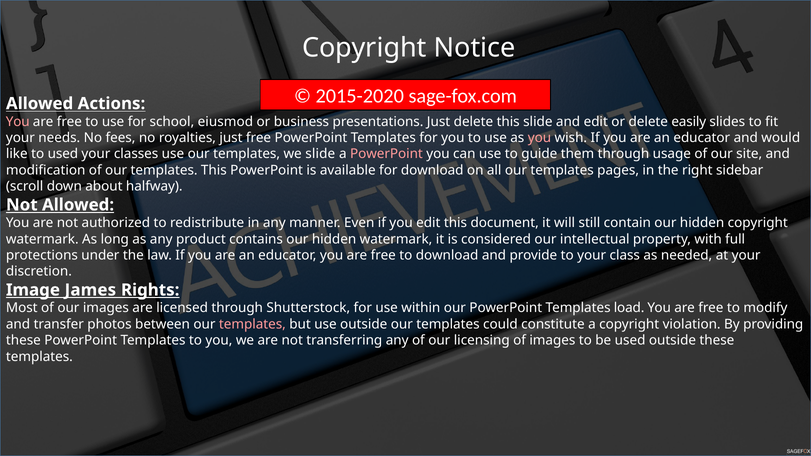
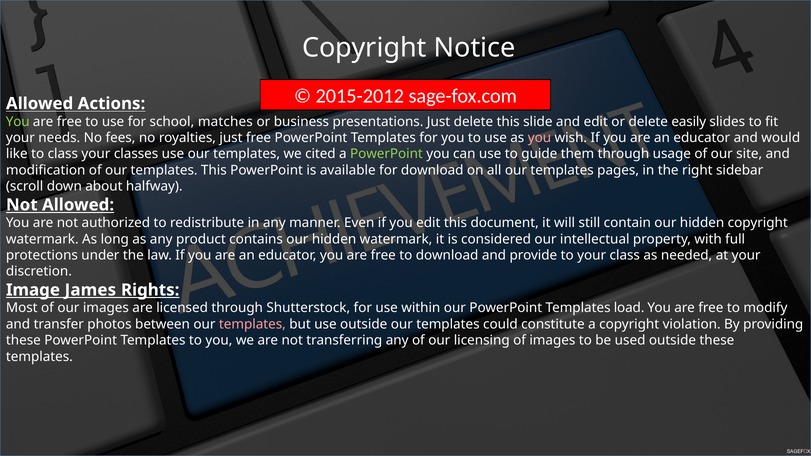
2015-2020: 2015-2020 -> 2015-2012
You at (18, 122) colour: pink -> light green
eiusmod: eiusmod -> matches
to used: used -> class
we slide: slide -> cited
PowerPoint at (386, 154) colour: pink -> light green
